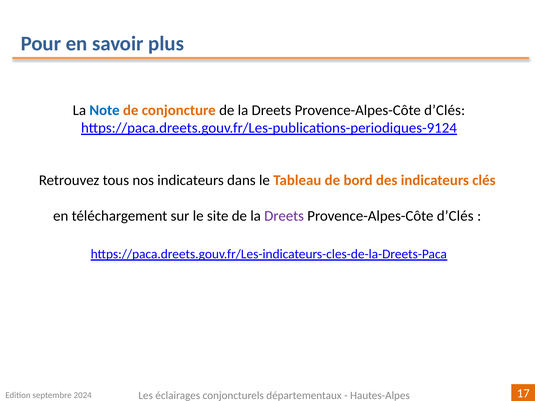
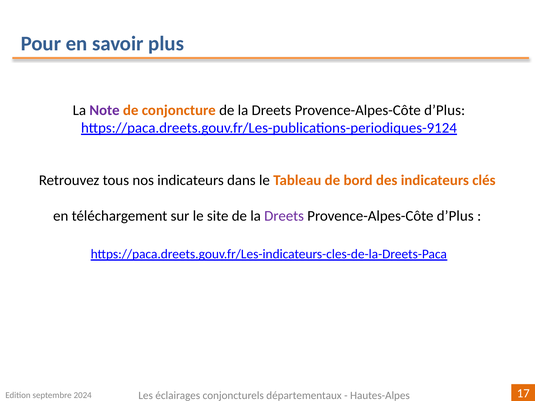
Note colour: blue -> purple
d’Clés at (445, 110): d’Clés -> d’Plus
d’Clés at (455, 216): d’Clés -> d’Plus
